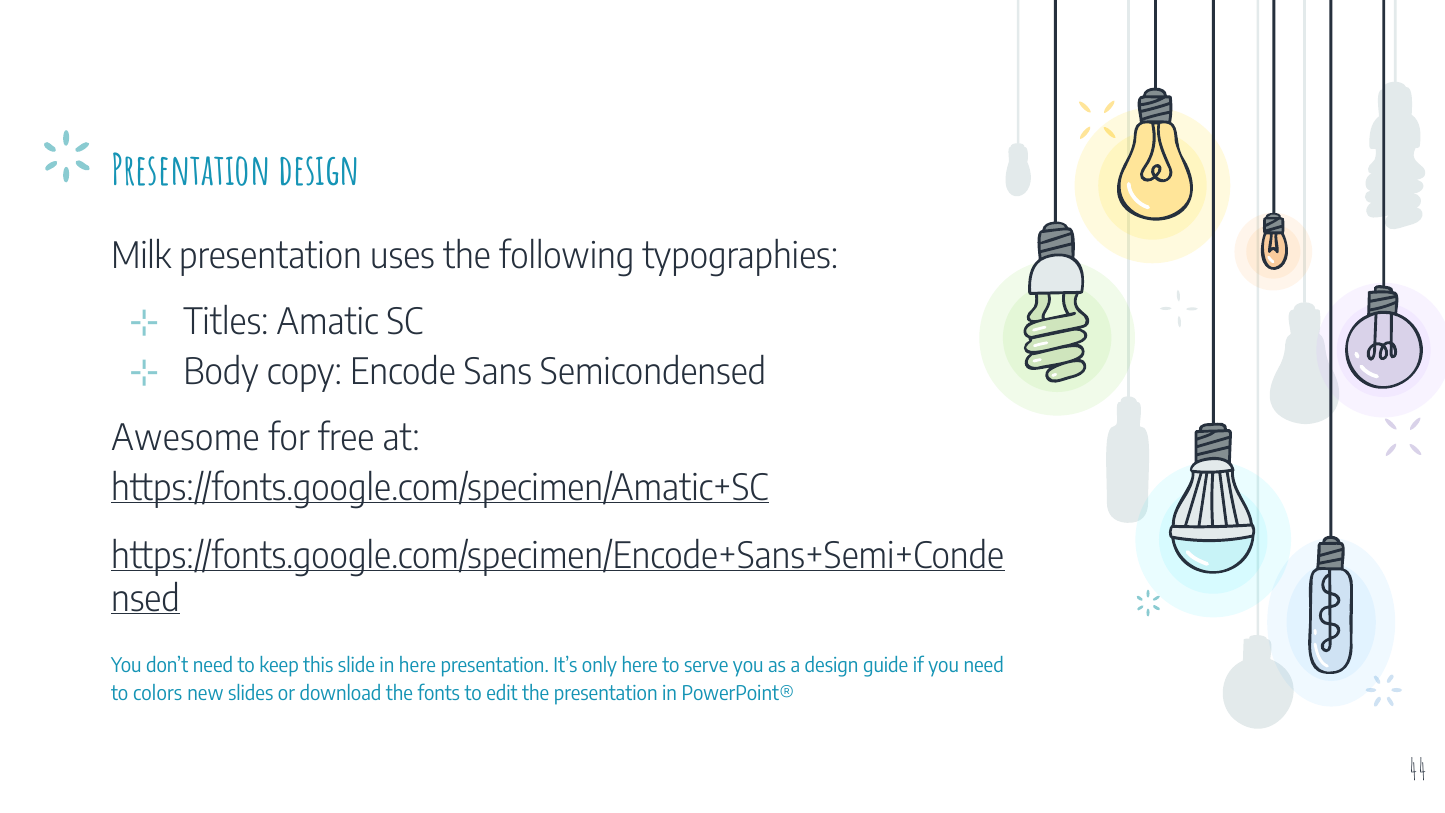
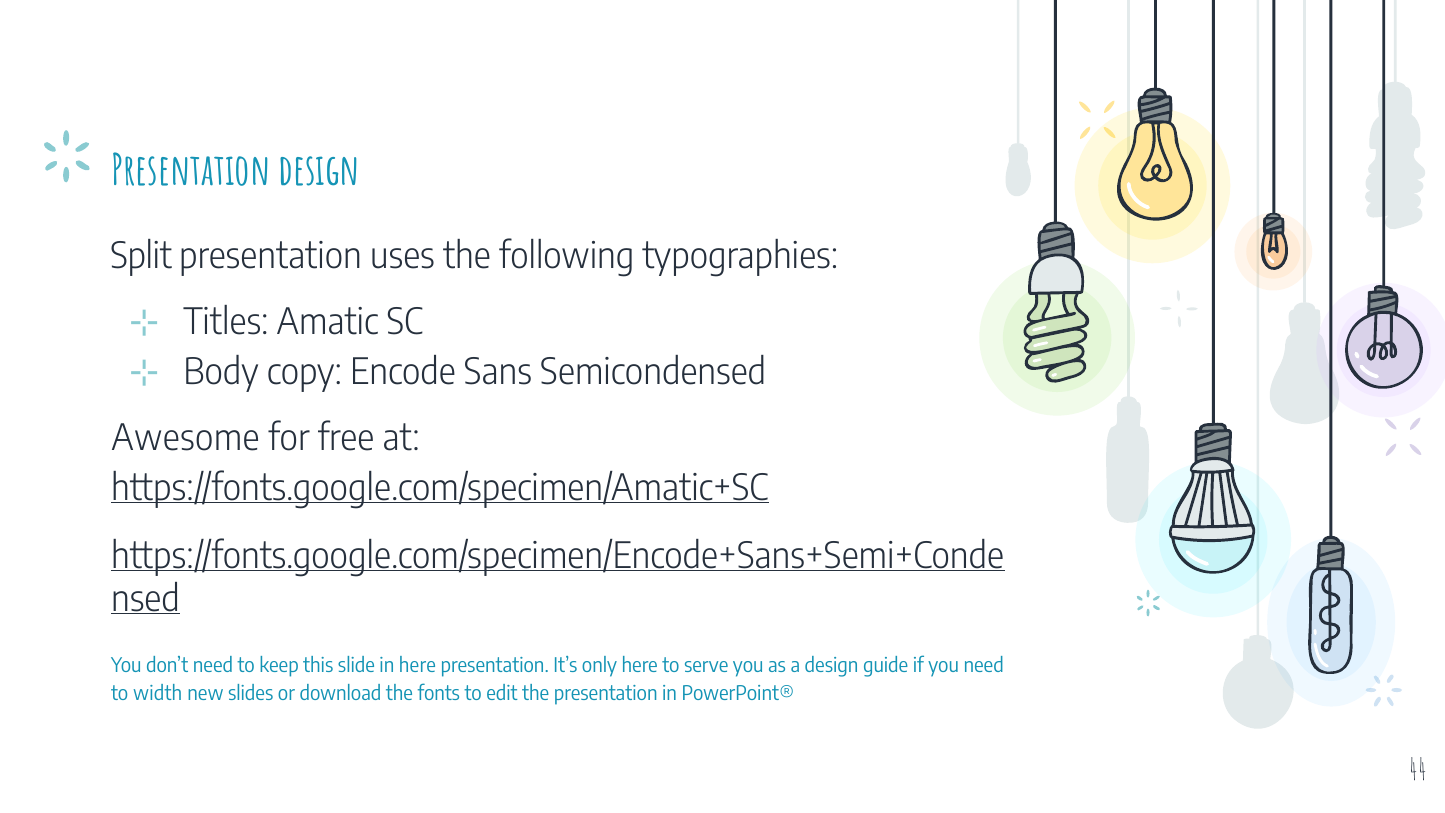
Milk: Milk -> Split
colors: colors -> width
